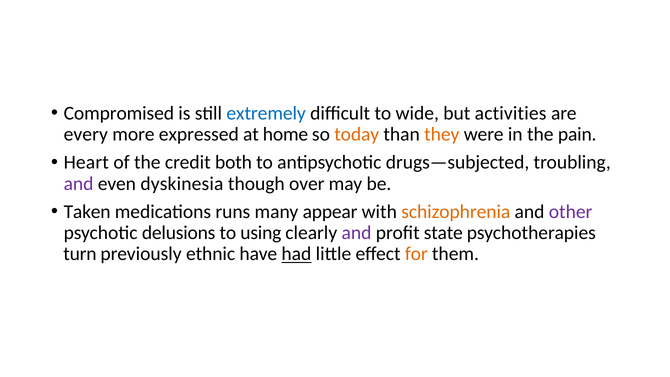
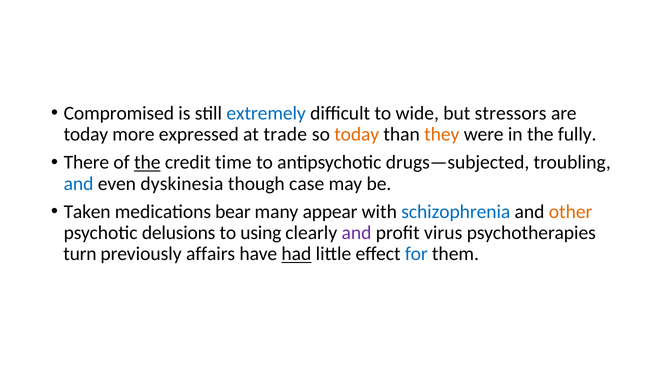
activities: activities -> stressors
every at (86, 134): every -> today
home: home -> trade
pain: pain -> fully
Heart: Heart -> There
the at (147, 162) underline: none -> present
both: both -> time
and at (79, 184) colour: purple -> blue
over: over -> case
runs: runs -> bear
schizophrenia colour: orange -> blue
other colour: purple -> orange
state: state -> virus
ethnic: ethnic -> affairs
for colour: orange -> blue
